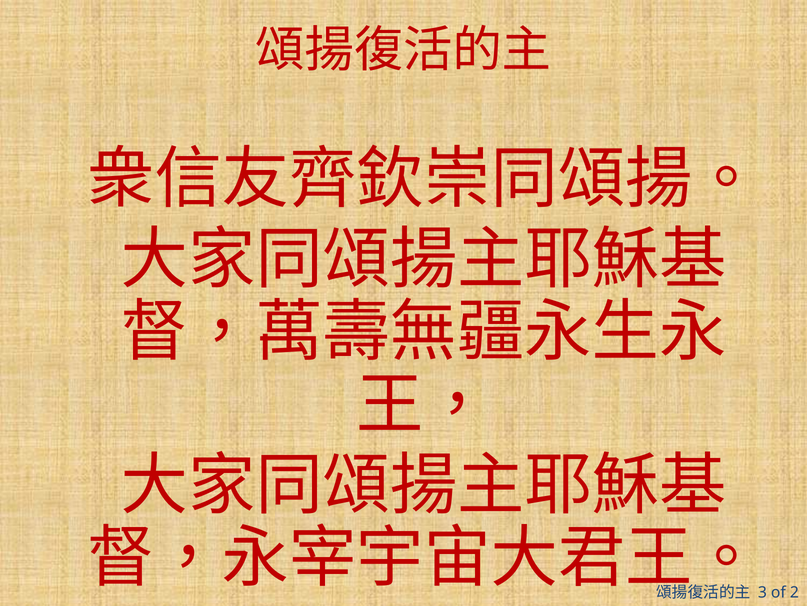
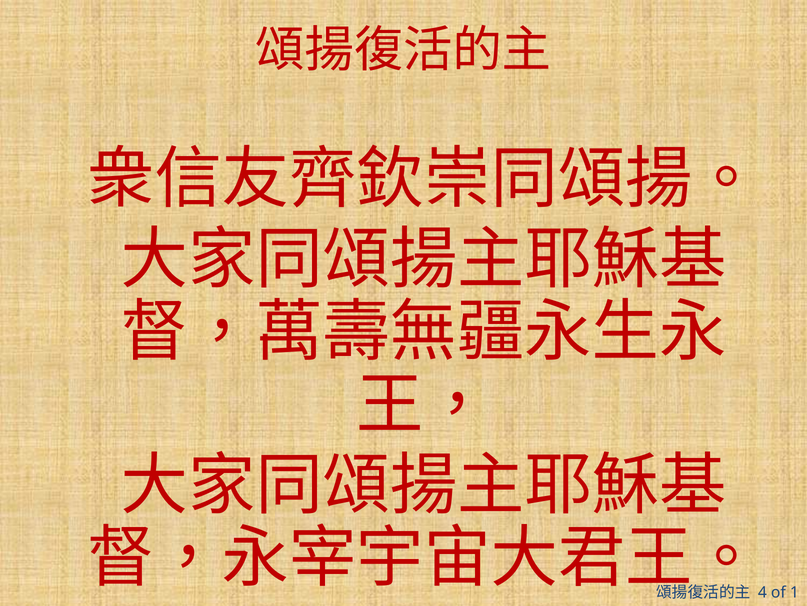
3: 3 -> 4
2: 2 -> 1
